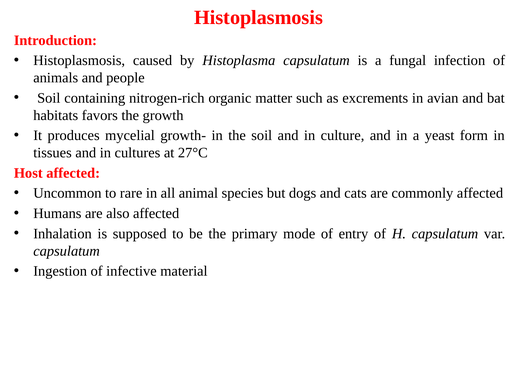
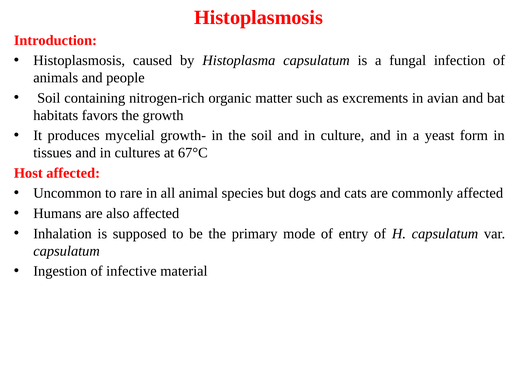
27°C: 27°C -> 67°C
